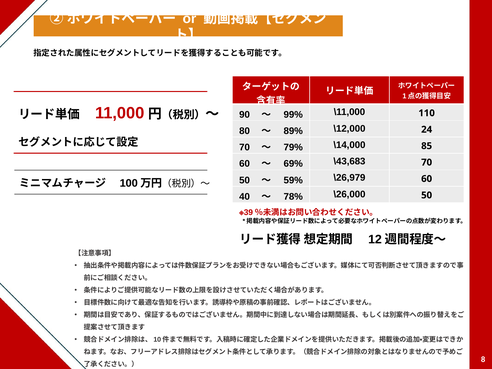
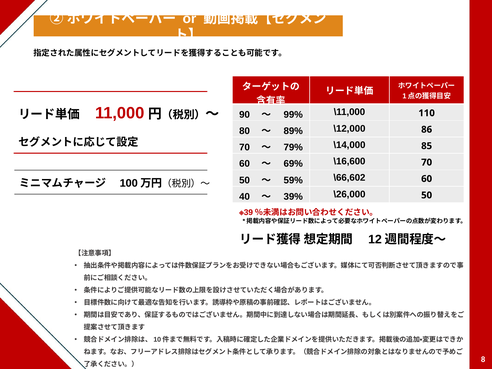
24: 24 -> 86
\43,683: \43,683 -> \16,600
\26,979: \26,979 -> \66,602
78%: 78% -> 39%
